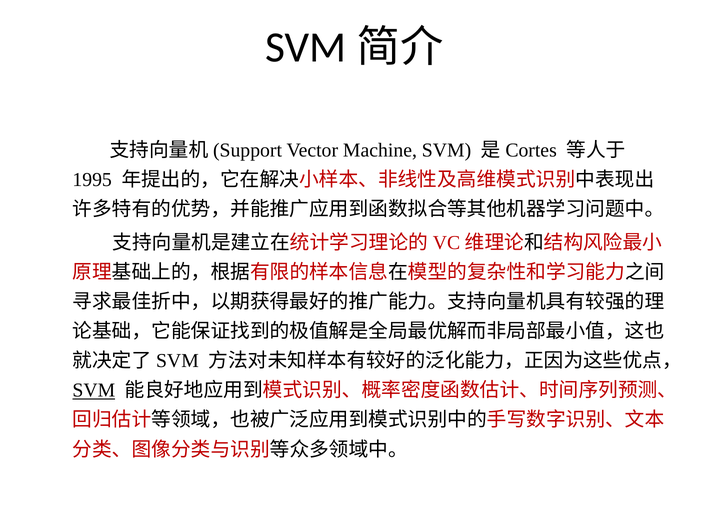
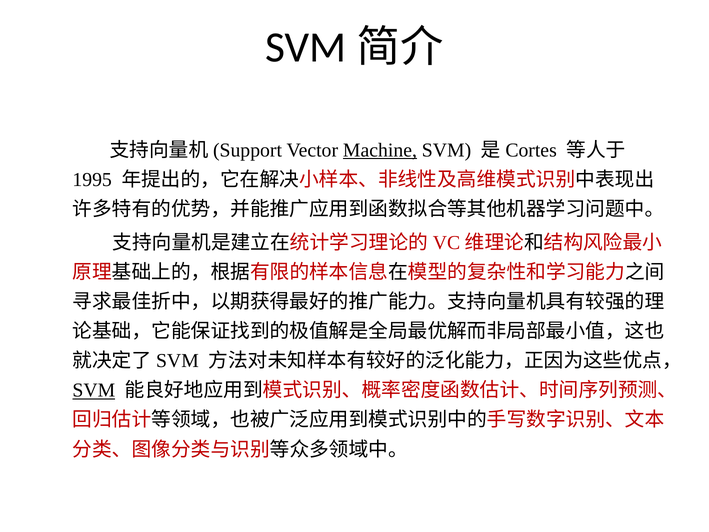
Machine underline: none -> present
